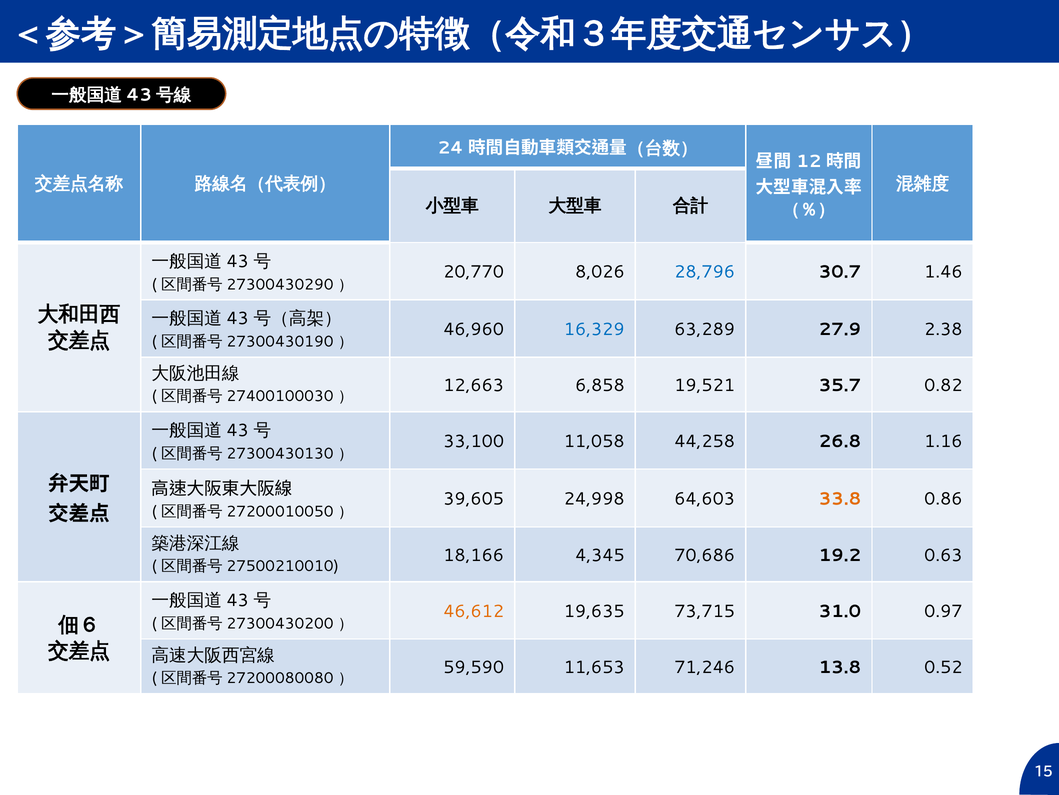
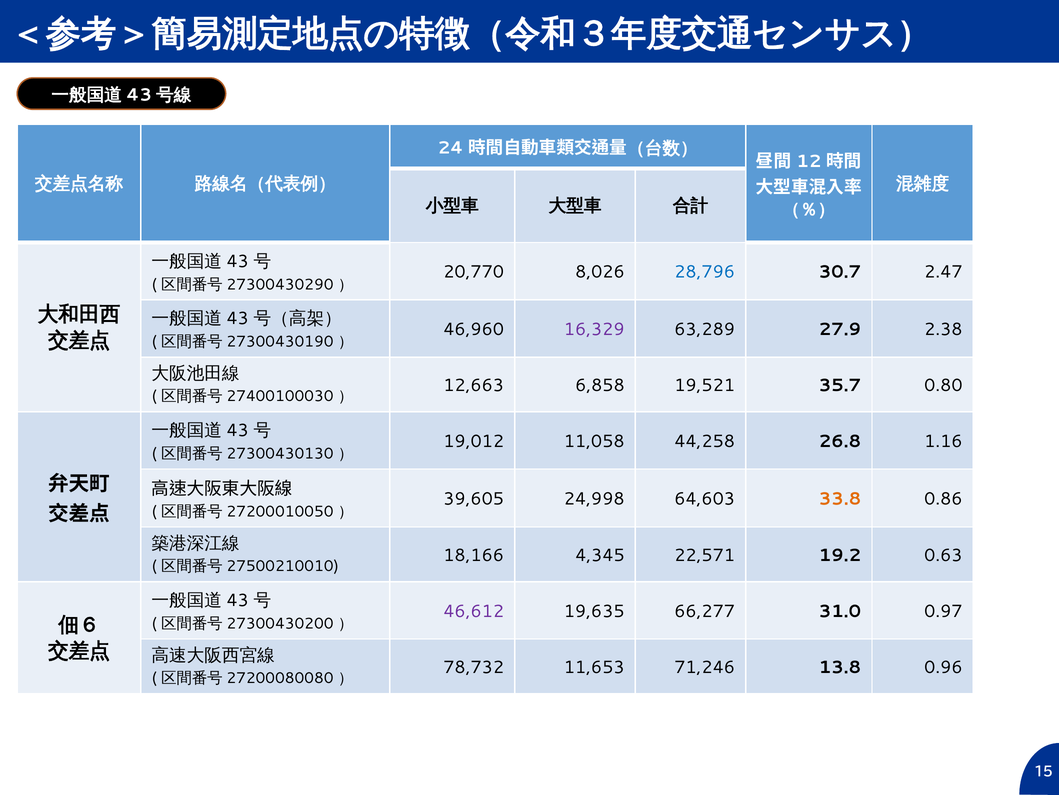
1.46: 1.46 -> 2.47
16,329 colour: blue -> purple
0.82: 0.82 -> 0.80
33,100: 33,100 -> 19,012
70,686: 70,686 -> 22,571
46,612 colour: orange -> purple
73,715: 73,715 -> 66,277
59,590: 59,590 -> 78,732
0.52: 0.52 -> 0.96
